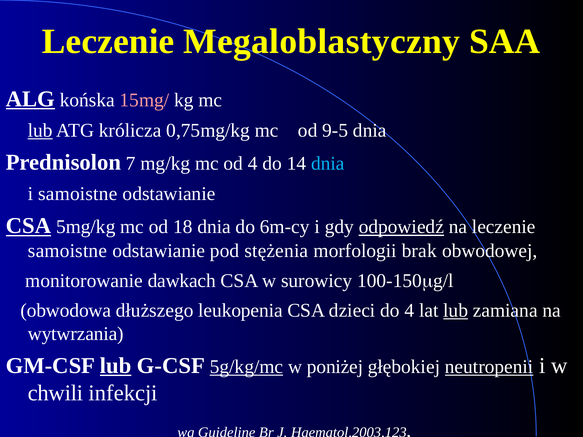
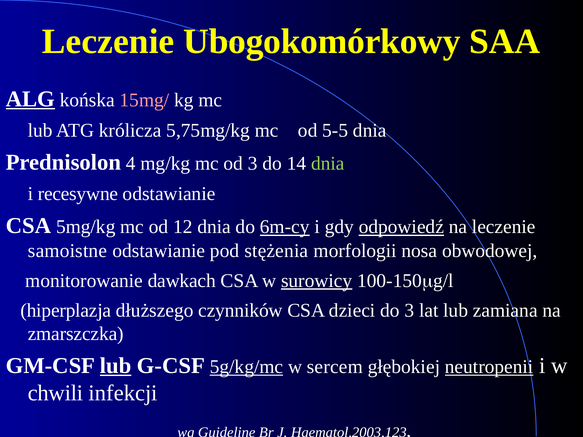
Megaloblastyczny: Megaloblastyczny -> Ubogokomórkowy
lub at (40, 131) underline: present -> none
0,75mg/kg: 0,75mg/kg -> 5,75mg/kg
9-5: 9-5 -> 5-5
7: 7 -> 4
od 4: 4 -> 3
dnia at (328, 164) colour: light blue -> light green
i samoistne: samoistne -> recesywne
CSA at (29, 226) underline: present -> none
18: 18 -> 12
6m-cy underline: none -> present
brak: brak -> nosa
surowicy underline: none -> present
obwodowa: obwodowa -> hiperplazja
leukopenia: leukopenia -> czynników
do 4: 4 -> 3
lub at (456, 311) underline: present -> none
wytwrzania: wytwrzania -> zmarszczka
poniżej: poniżej -> sercem
